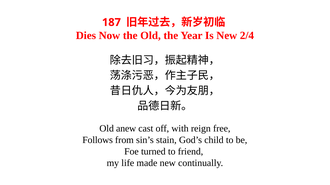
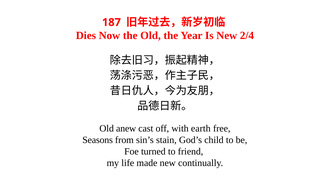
reign: reign -> earth
Follows: Follows -> Seasons
